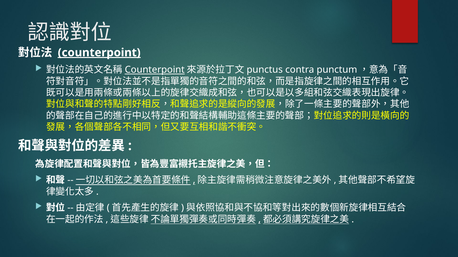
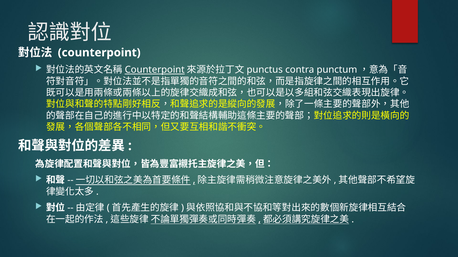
counterpoint at (99, 53) underline: present -> none
